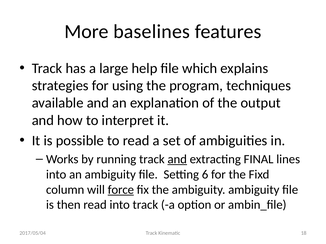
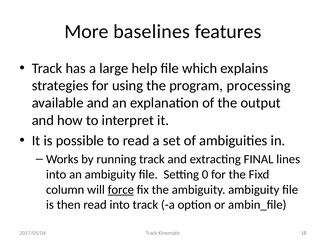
techniques: techniques -> processing
and at (177, 160) underline: present -> none
6: 6 -> 0
